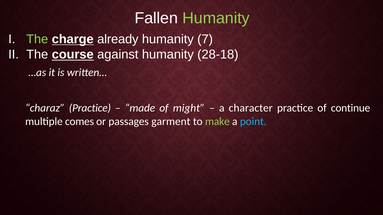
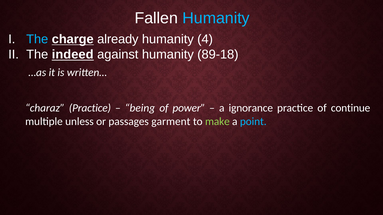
Humanity at (216, 18) colour: light green -> light blue
The at (37, 39) colour: light green -> light blue
7: 7 -> 4
course: course -> indeed
28-18: 28-18 -> 89-18
made: made -> being
might: might -> power
character: character -> ignorance
comes: comes -> unless
